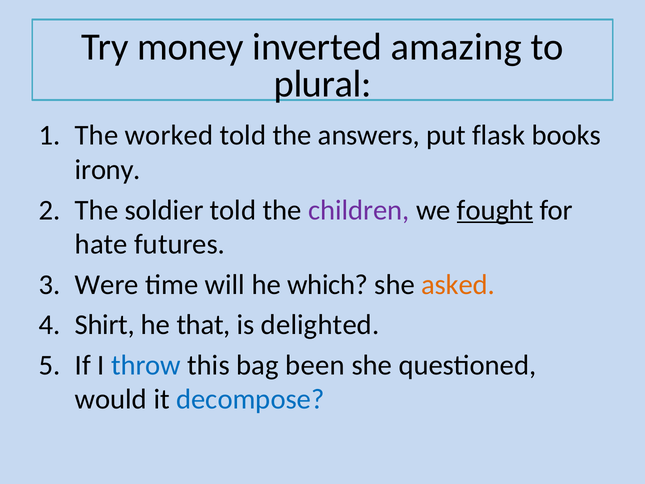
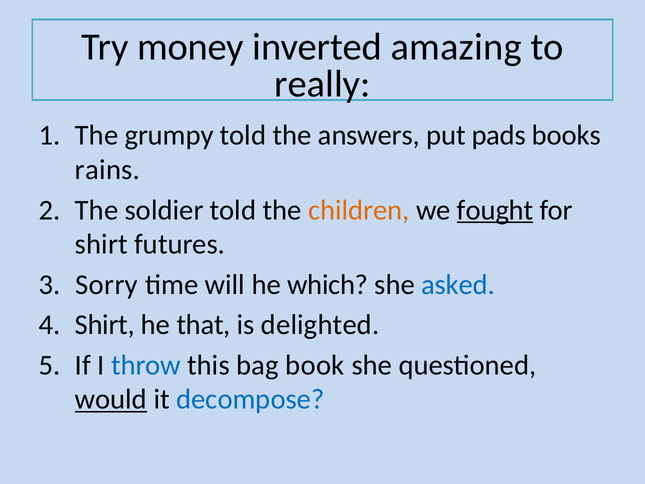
plural: plural -> really
worked: worked -> grumpy
flask: flask -> pads
irony: irony -> rains
children colour: purple -> orange
hate at (101, 244): hate -> shirt
Were: Were -> Sorry
asked colour: orange -> blue
been: been -> book
would underline: none -> present
